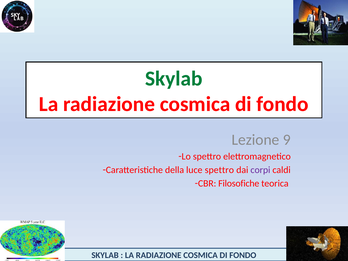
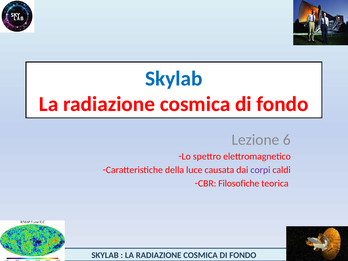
Skylab at (174, 79) colour: green -> blue
9: 9 -> 6
luce spettro: spettro -> causata
